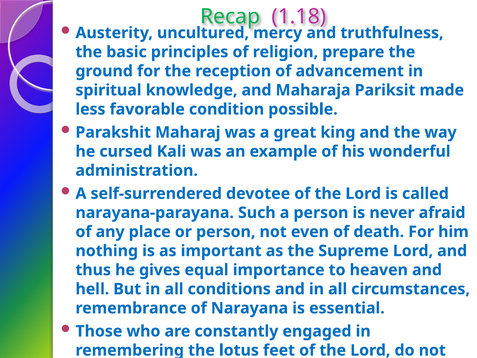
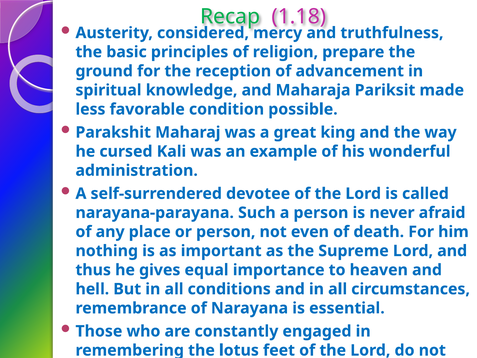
uncultured: uncultured -> considered
